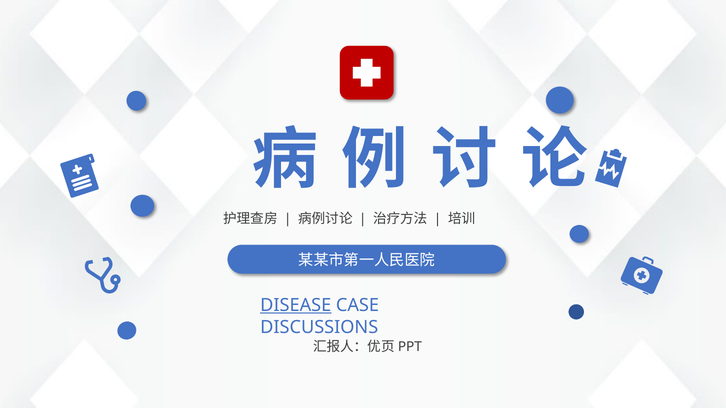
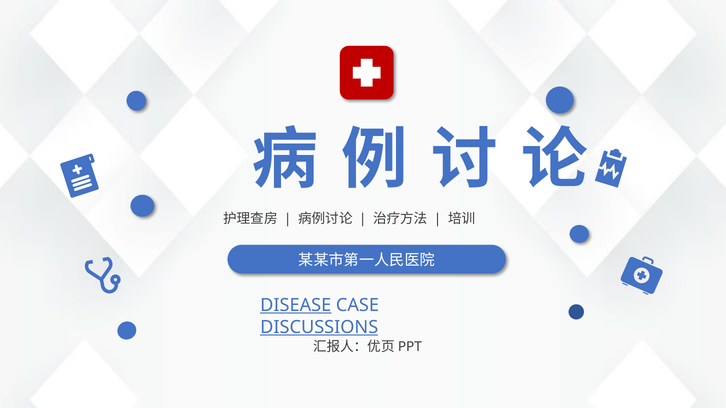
DISCUSSIONS underline: none -> present
